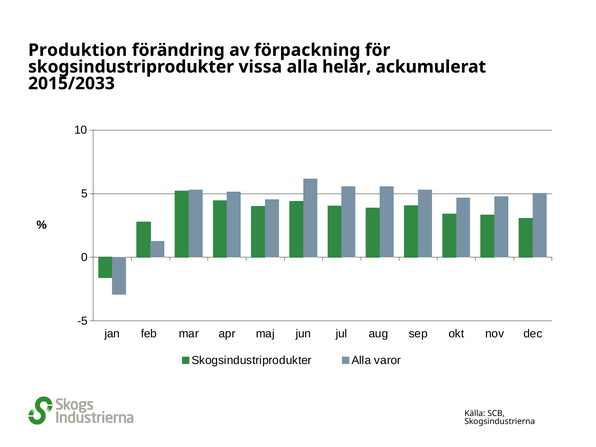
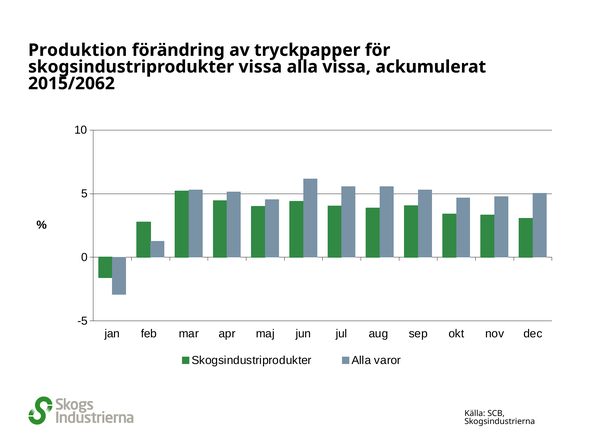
förpackning: förpackning -> tryckpapper
alla helår: helår -> vissa
2015/2033: 2015/2033 -> 2015/2062
